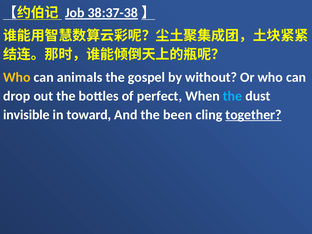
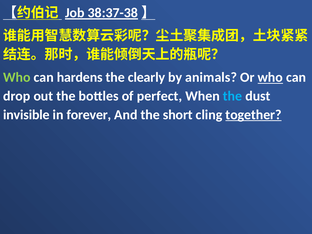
Who at (17, 77) colour: yellow -> light green
animals: animals -> hardens
gospel: gospel -> clearly
without: without -> animals
who at (270, 77) underline: none -> present
toward: toward -> forever
been: been -> short
